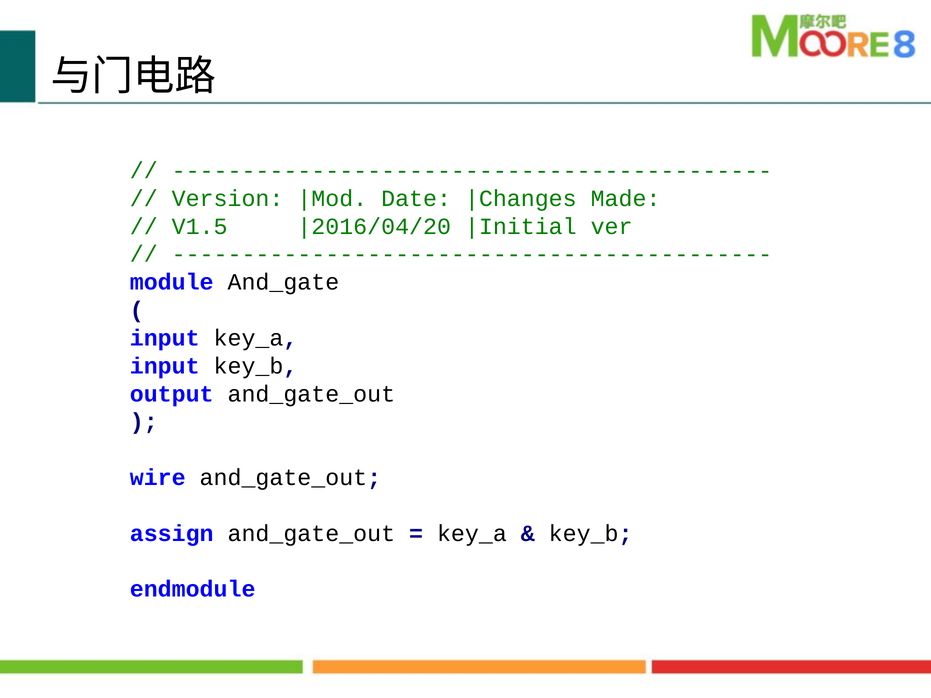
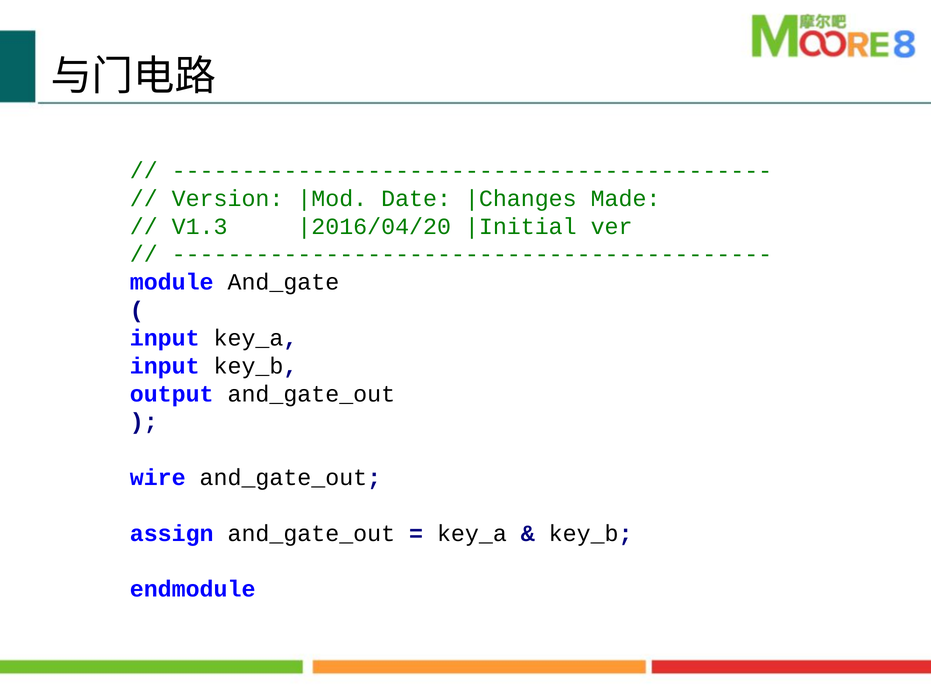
V1.5: V1.5 -> V1.3
